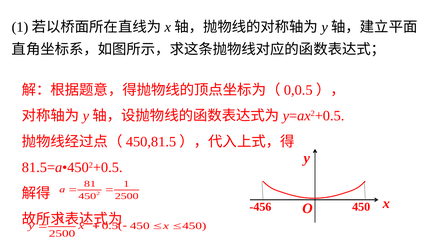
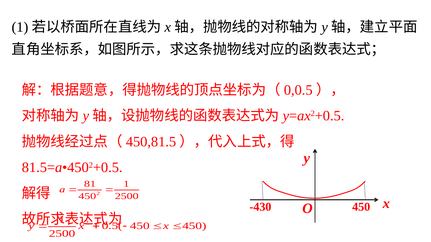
-456: -456 -> -430
